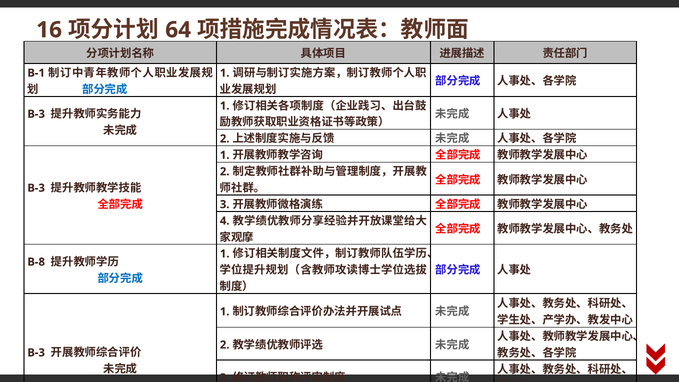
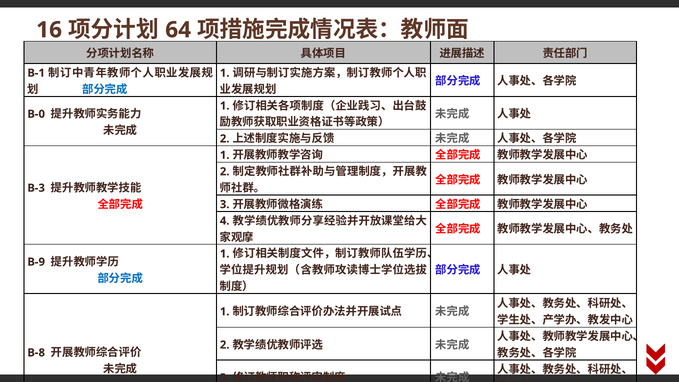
B-3 at (36, 114): B-3 -> B-0
B-8: B-8 -> B-9
B-3 at (36, 353): B-3 -> B-8
